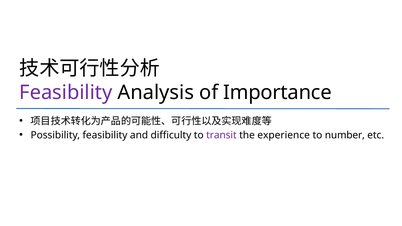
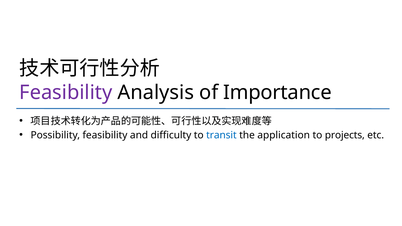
transit colour: purple -> blue
experience: experience -> application
number: number -> projects
